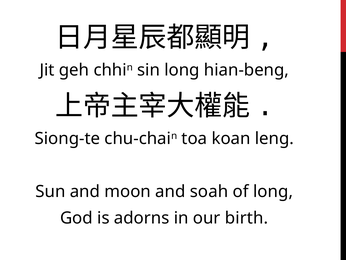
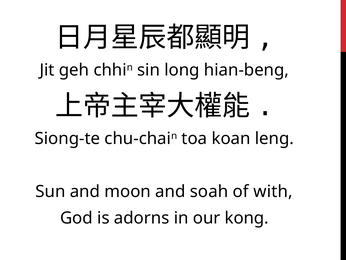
of long: long -> with
birth: birth -> kong
